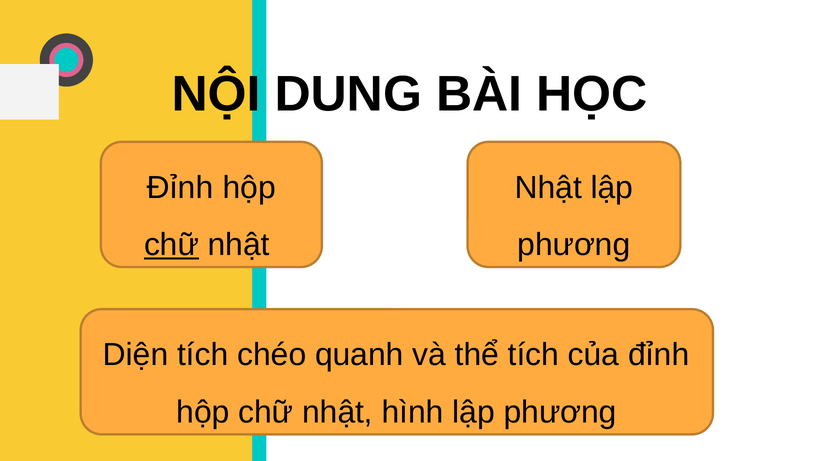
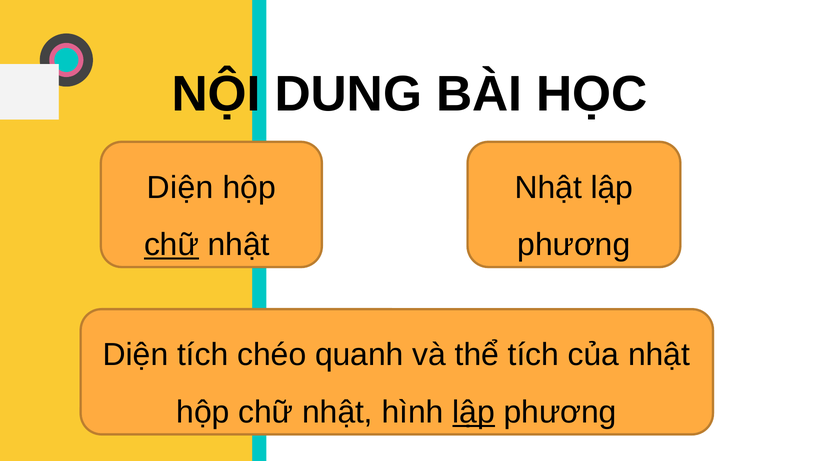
Đỉnh at (180, 188): Đỉnh -> Diện
của đỉnh: đỉnh -> nhật
lập at (474, 412) underline: none -> present
